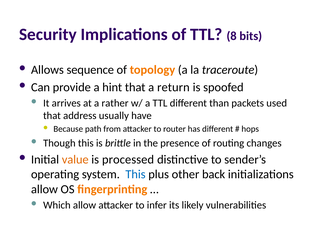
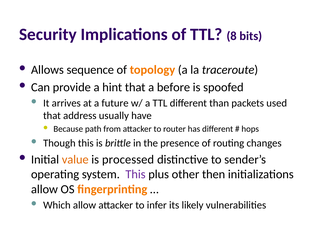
return: return -> before
rather: rather -> future
This at (135, 174) colour: blue -> purple
back: back -> then
